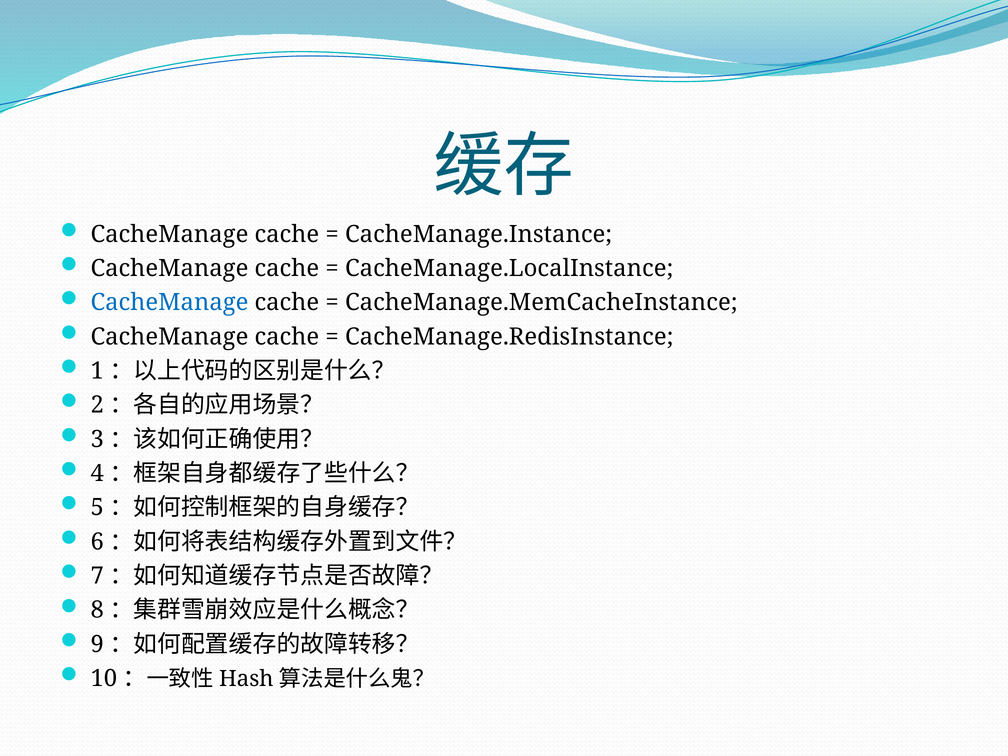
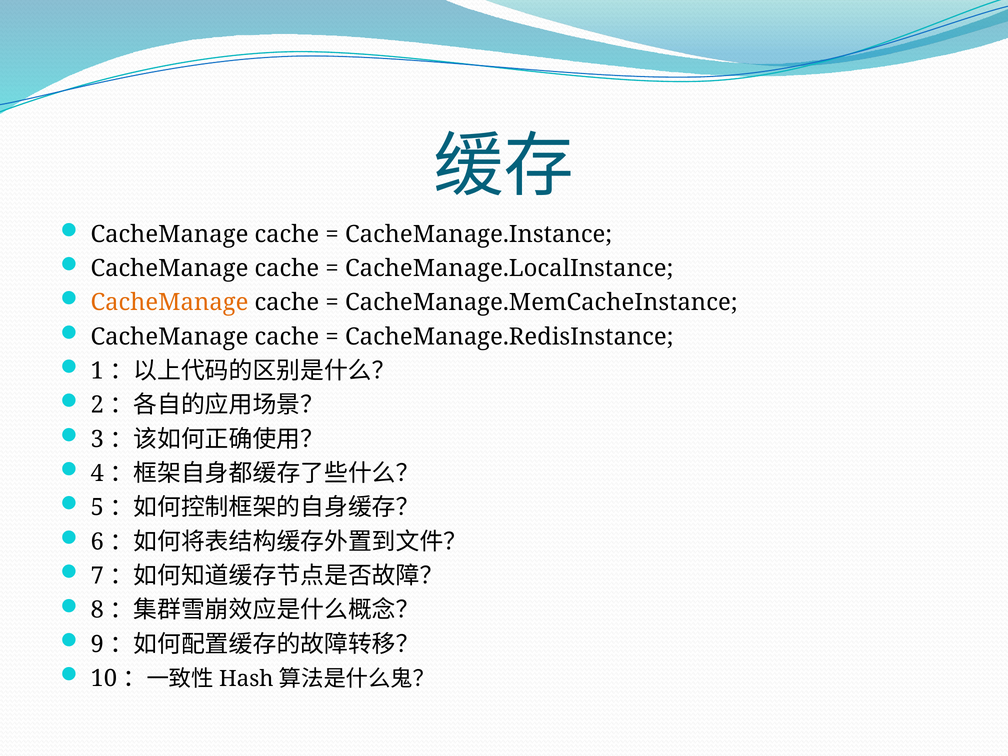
CacheManage at (169, 303) colour: blue -> orange
